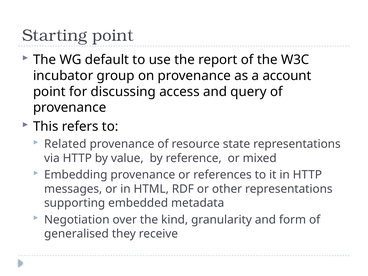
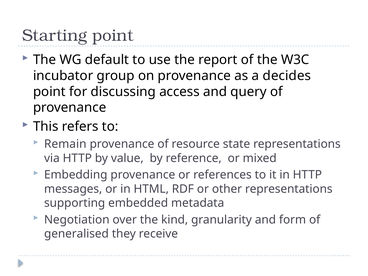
account: account -> decides
Related: Related -> Remain
